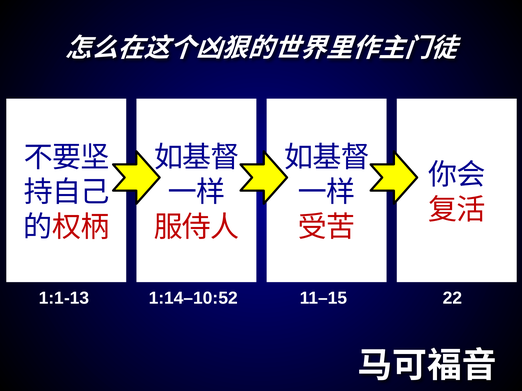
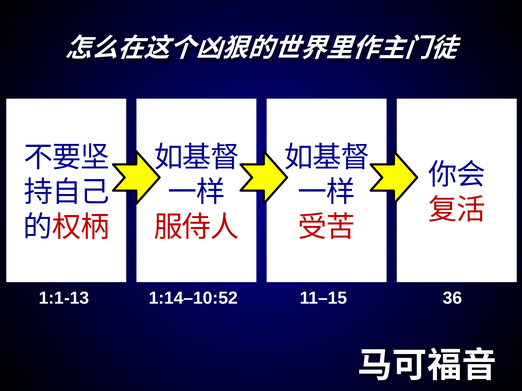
22: 22 -> 36
